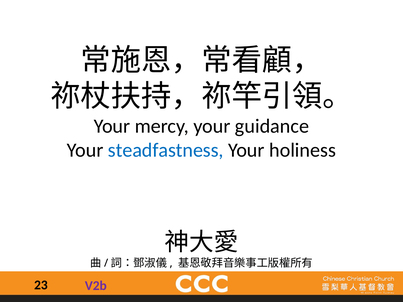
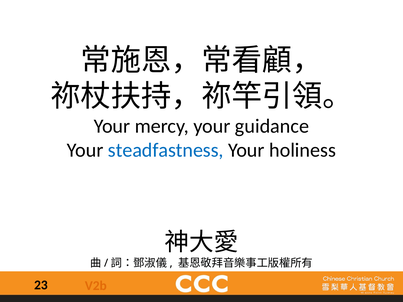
V2b colour: purple -> orange
